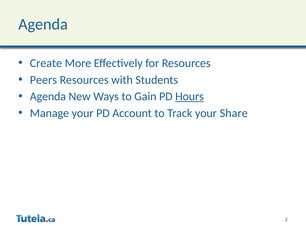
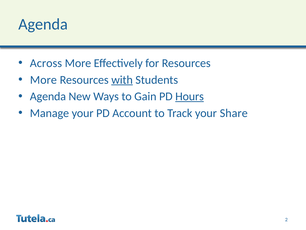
Create: Create -> Across
Peers at (43, 80): Peers -> More
with underline: none -> present
